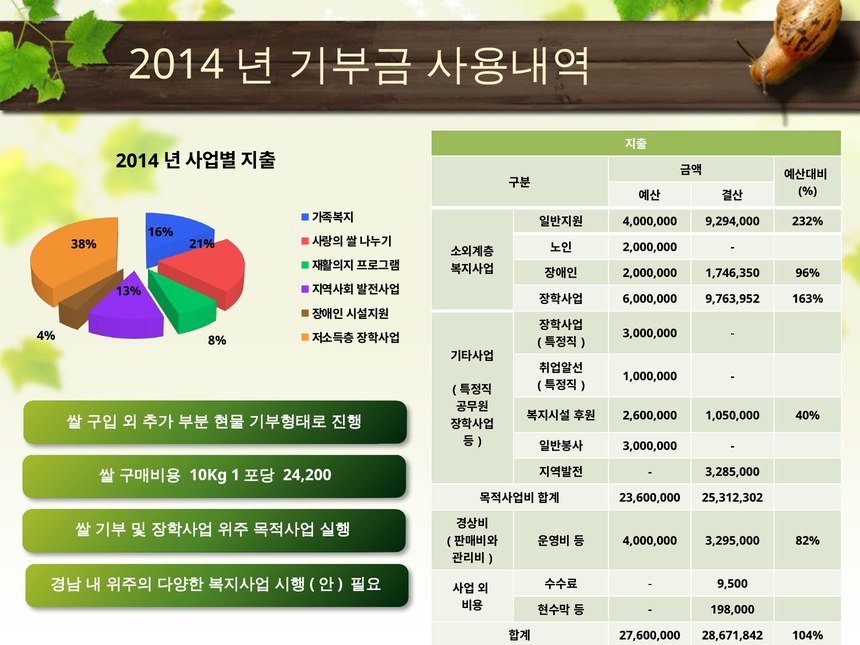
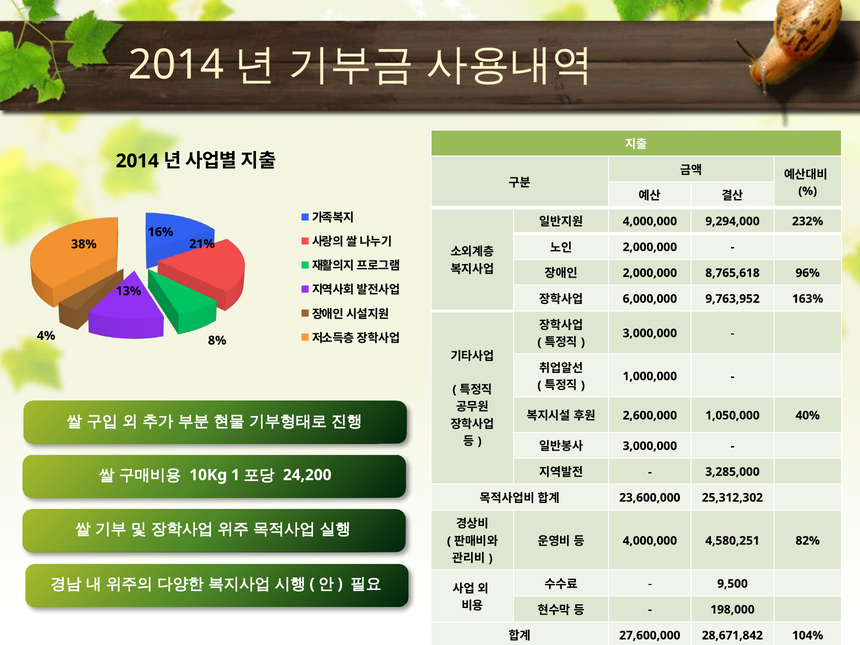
1,746,350: 1,746,350 -> 8,765,618
3,295,000: 3,295,000 -> 4,580,251
